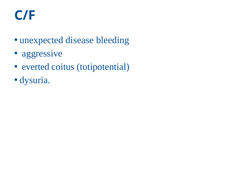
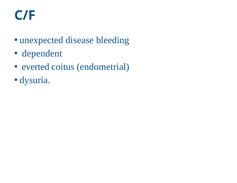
aggressive: aggressive -> dependent
totipotential: totipotential -> endometrial
